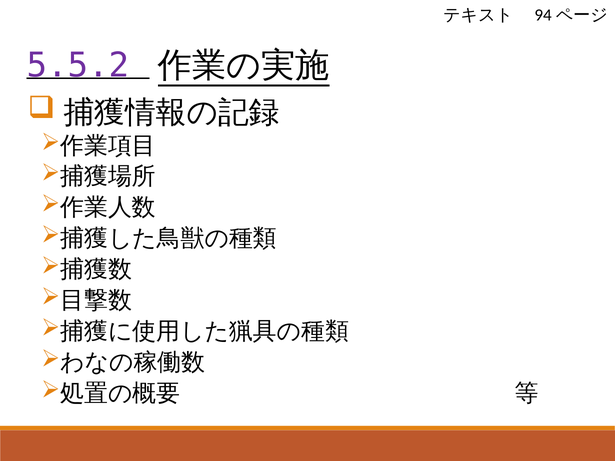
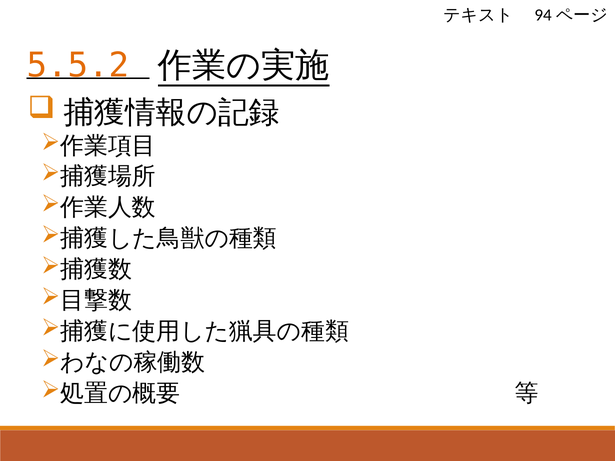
5.5.2 colour: purple -> orange
